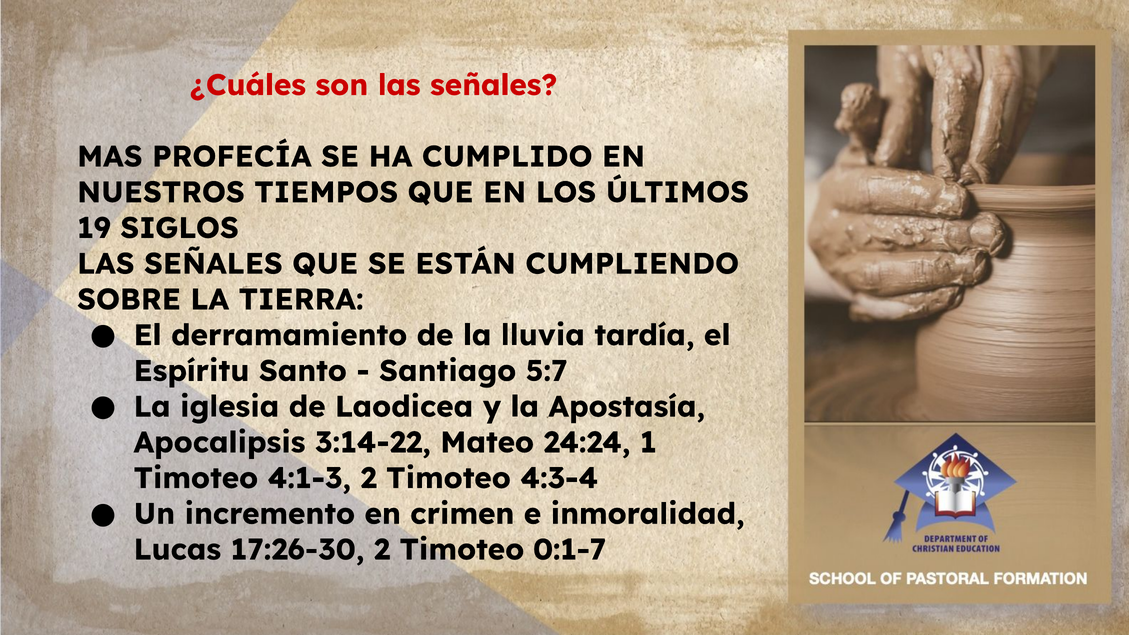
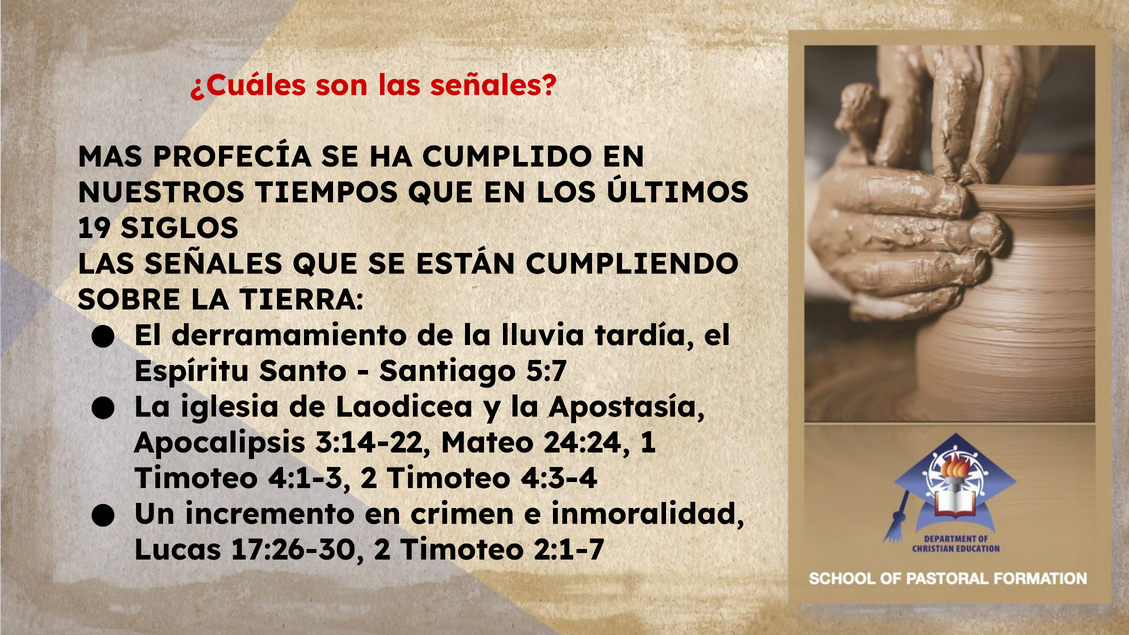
0:1-7: 0:1-7 -> 2:1-7
